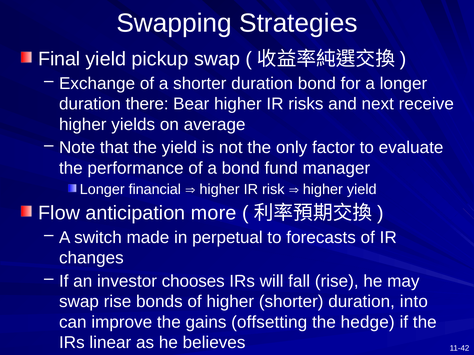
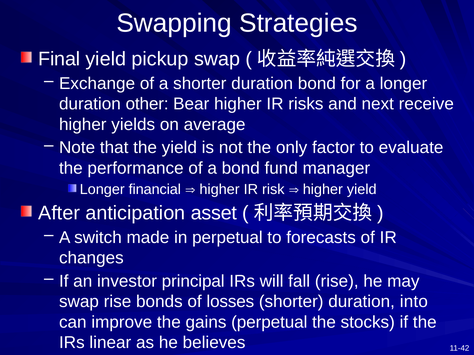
there: there -> other
Flow: Flow -> After
more: more -> asset
chooses: chooses -> principal
of higher: higher -> losses
gains offsetting: offsetting -> perpetual
hedge: hedge -> stocks
